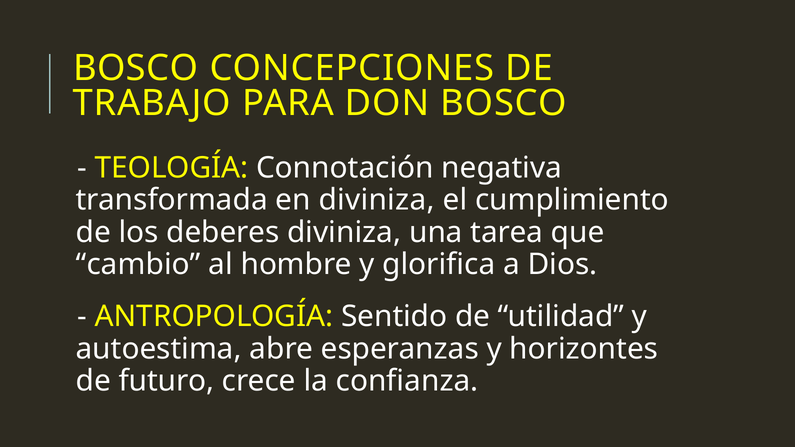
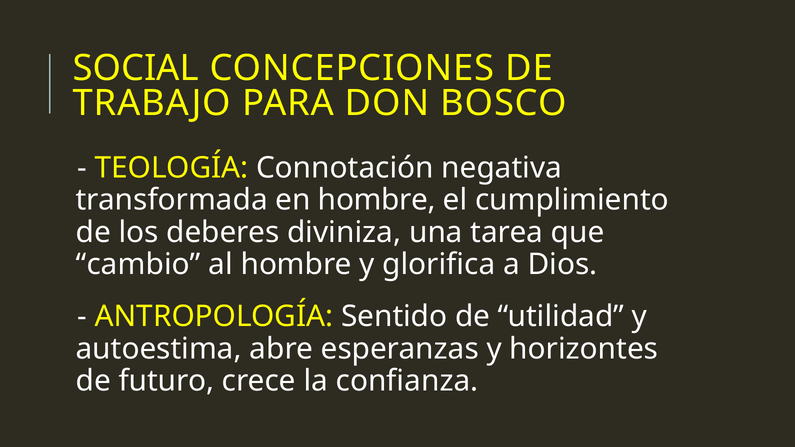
BOSCO at (136, 68): BOSCO -> SOCIAL
en diviniza: diviniza -> hombre
